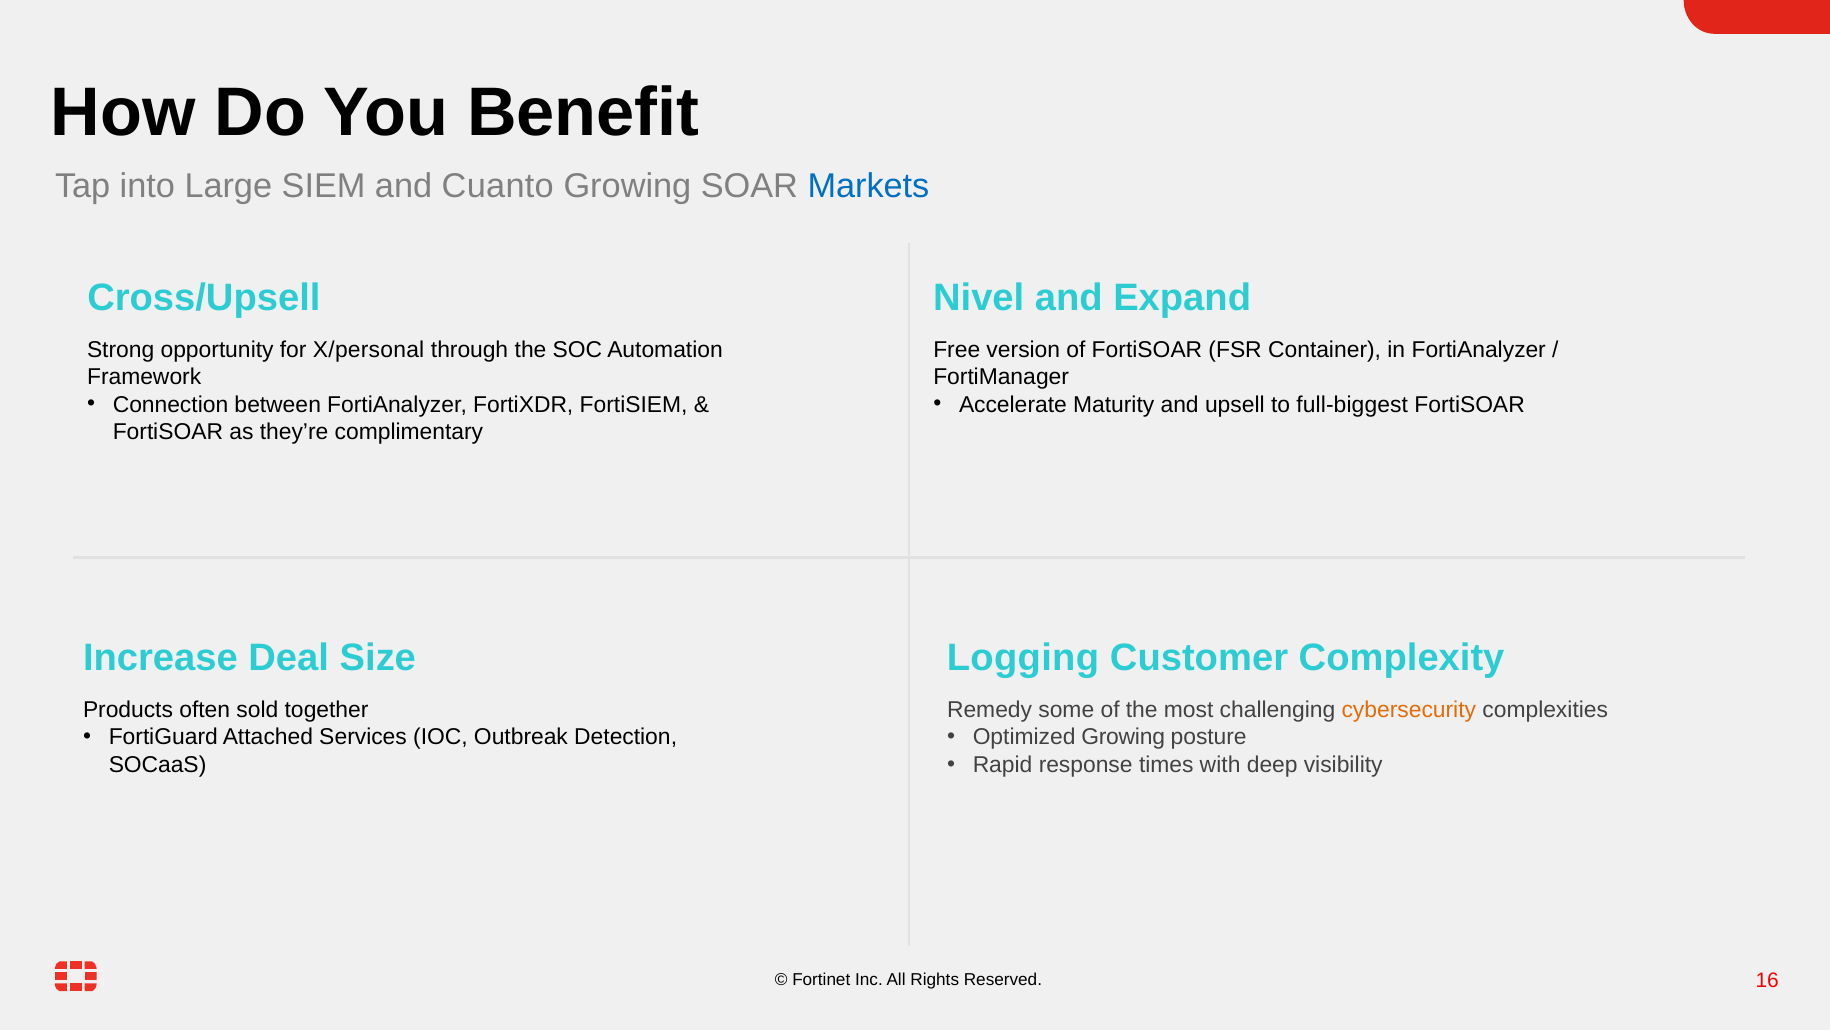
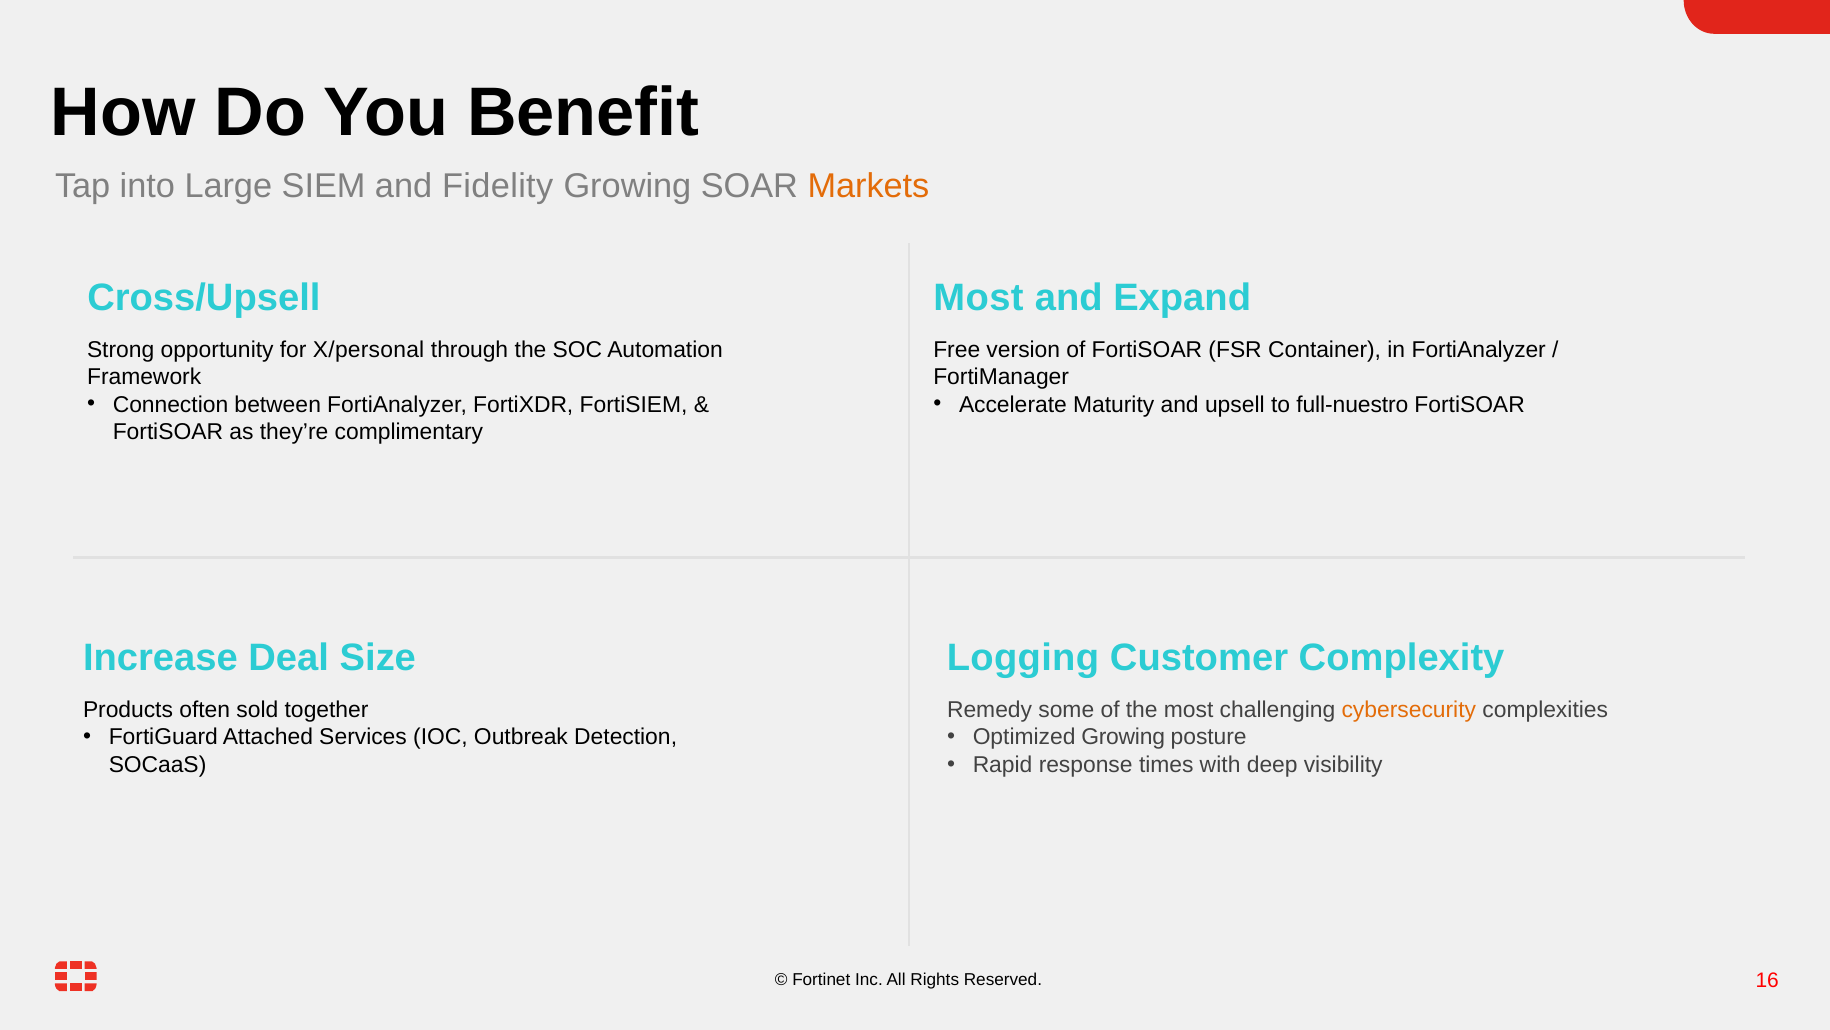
Cuanto: Cuanto -> Fidelity
Markets colour: blue -> orange
Nivel at (979, 297): Nivel -> Most
full-biggest: full-biggest -> full-nuestro
